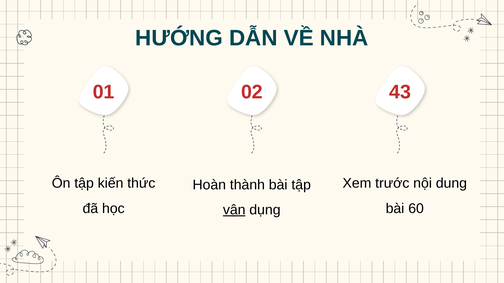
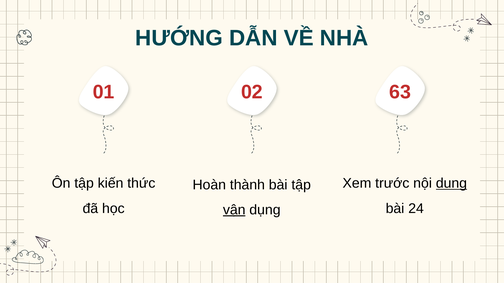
43: 43 -> 63
dung underline: none -> present
60: 60 -> 24
